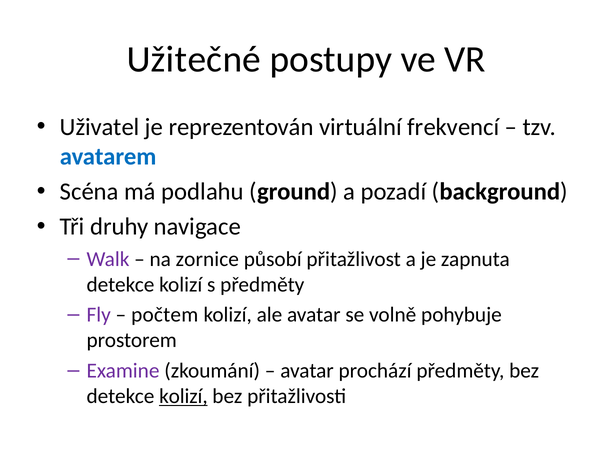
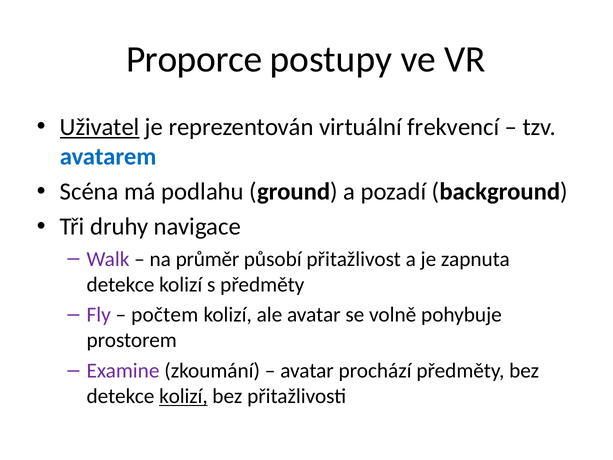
Užitečné: Užitečné -> Proporce
Uživatel underline: none -> present
zornice: zornice -> průměr
